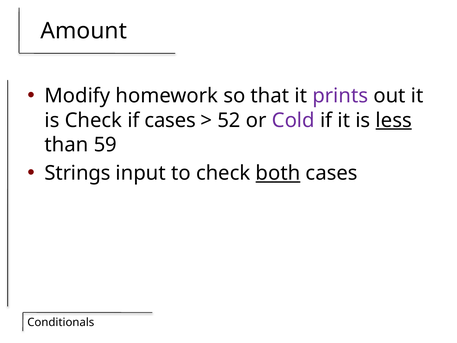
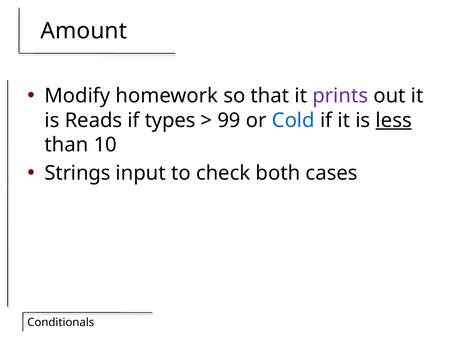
is Check: Check -> Reads
if cases: cases -> types
52: 52 -> 99
Cold colour: purple -> blue
59: 59 -> 10
both underline: present -> none
